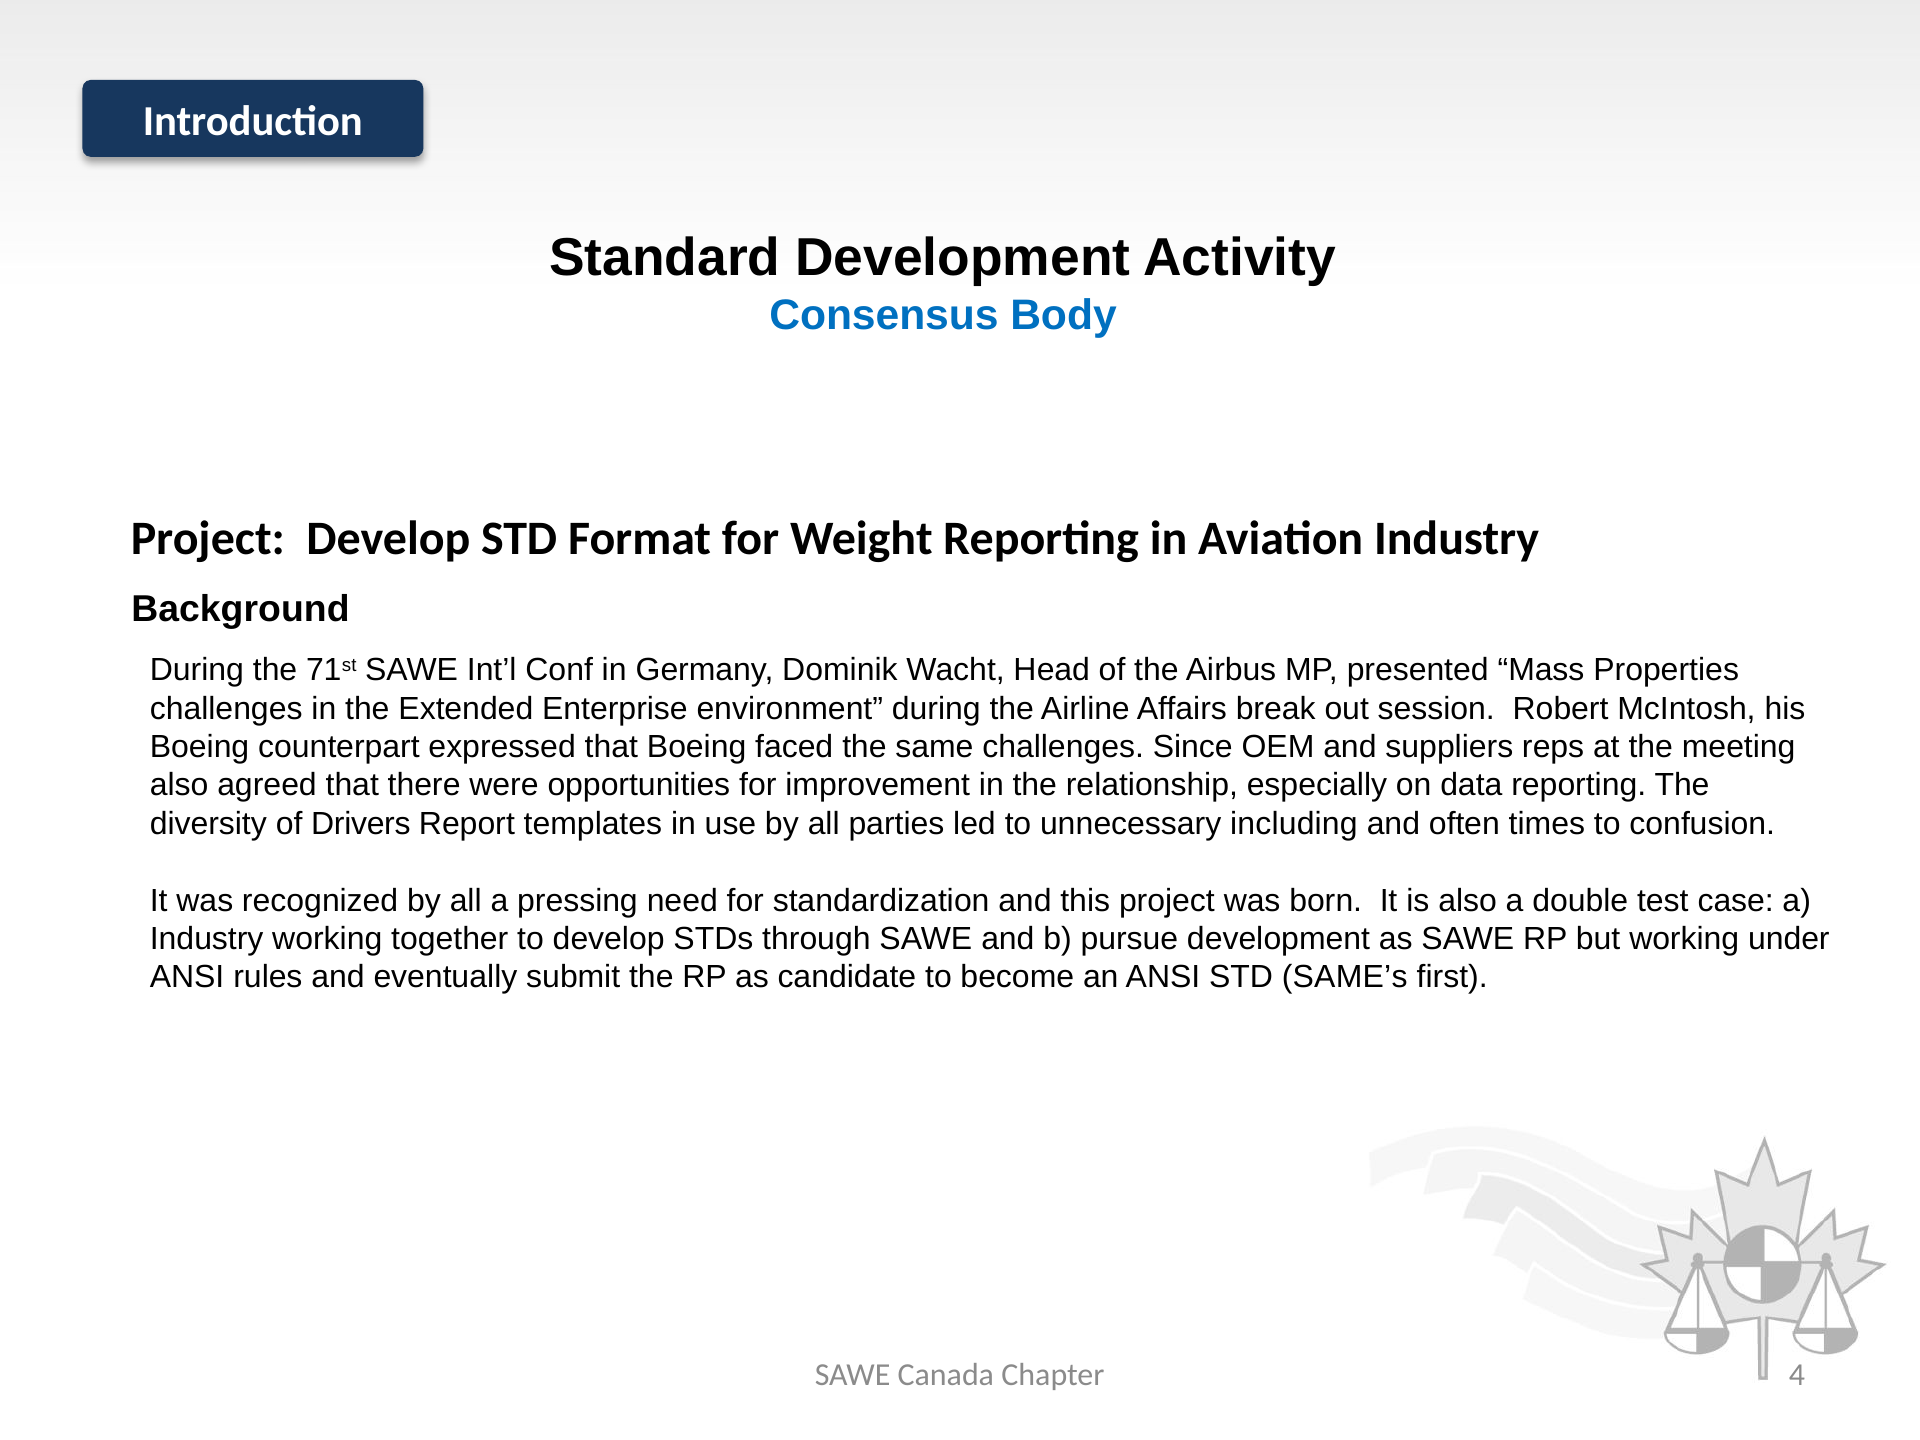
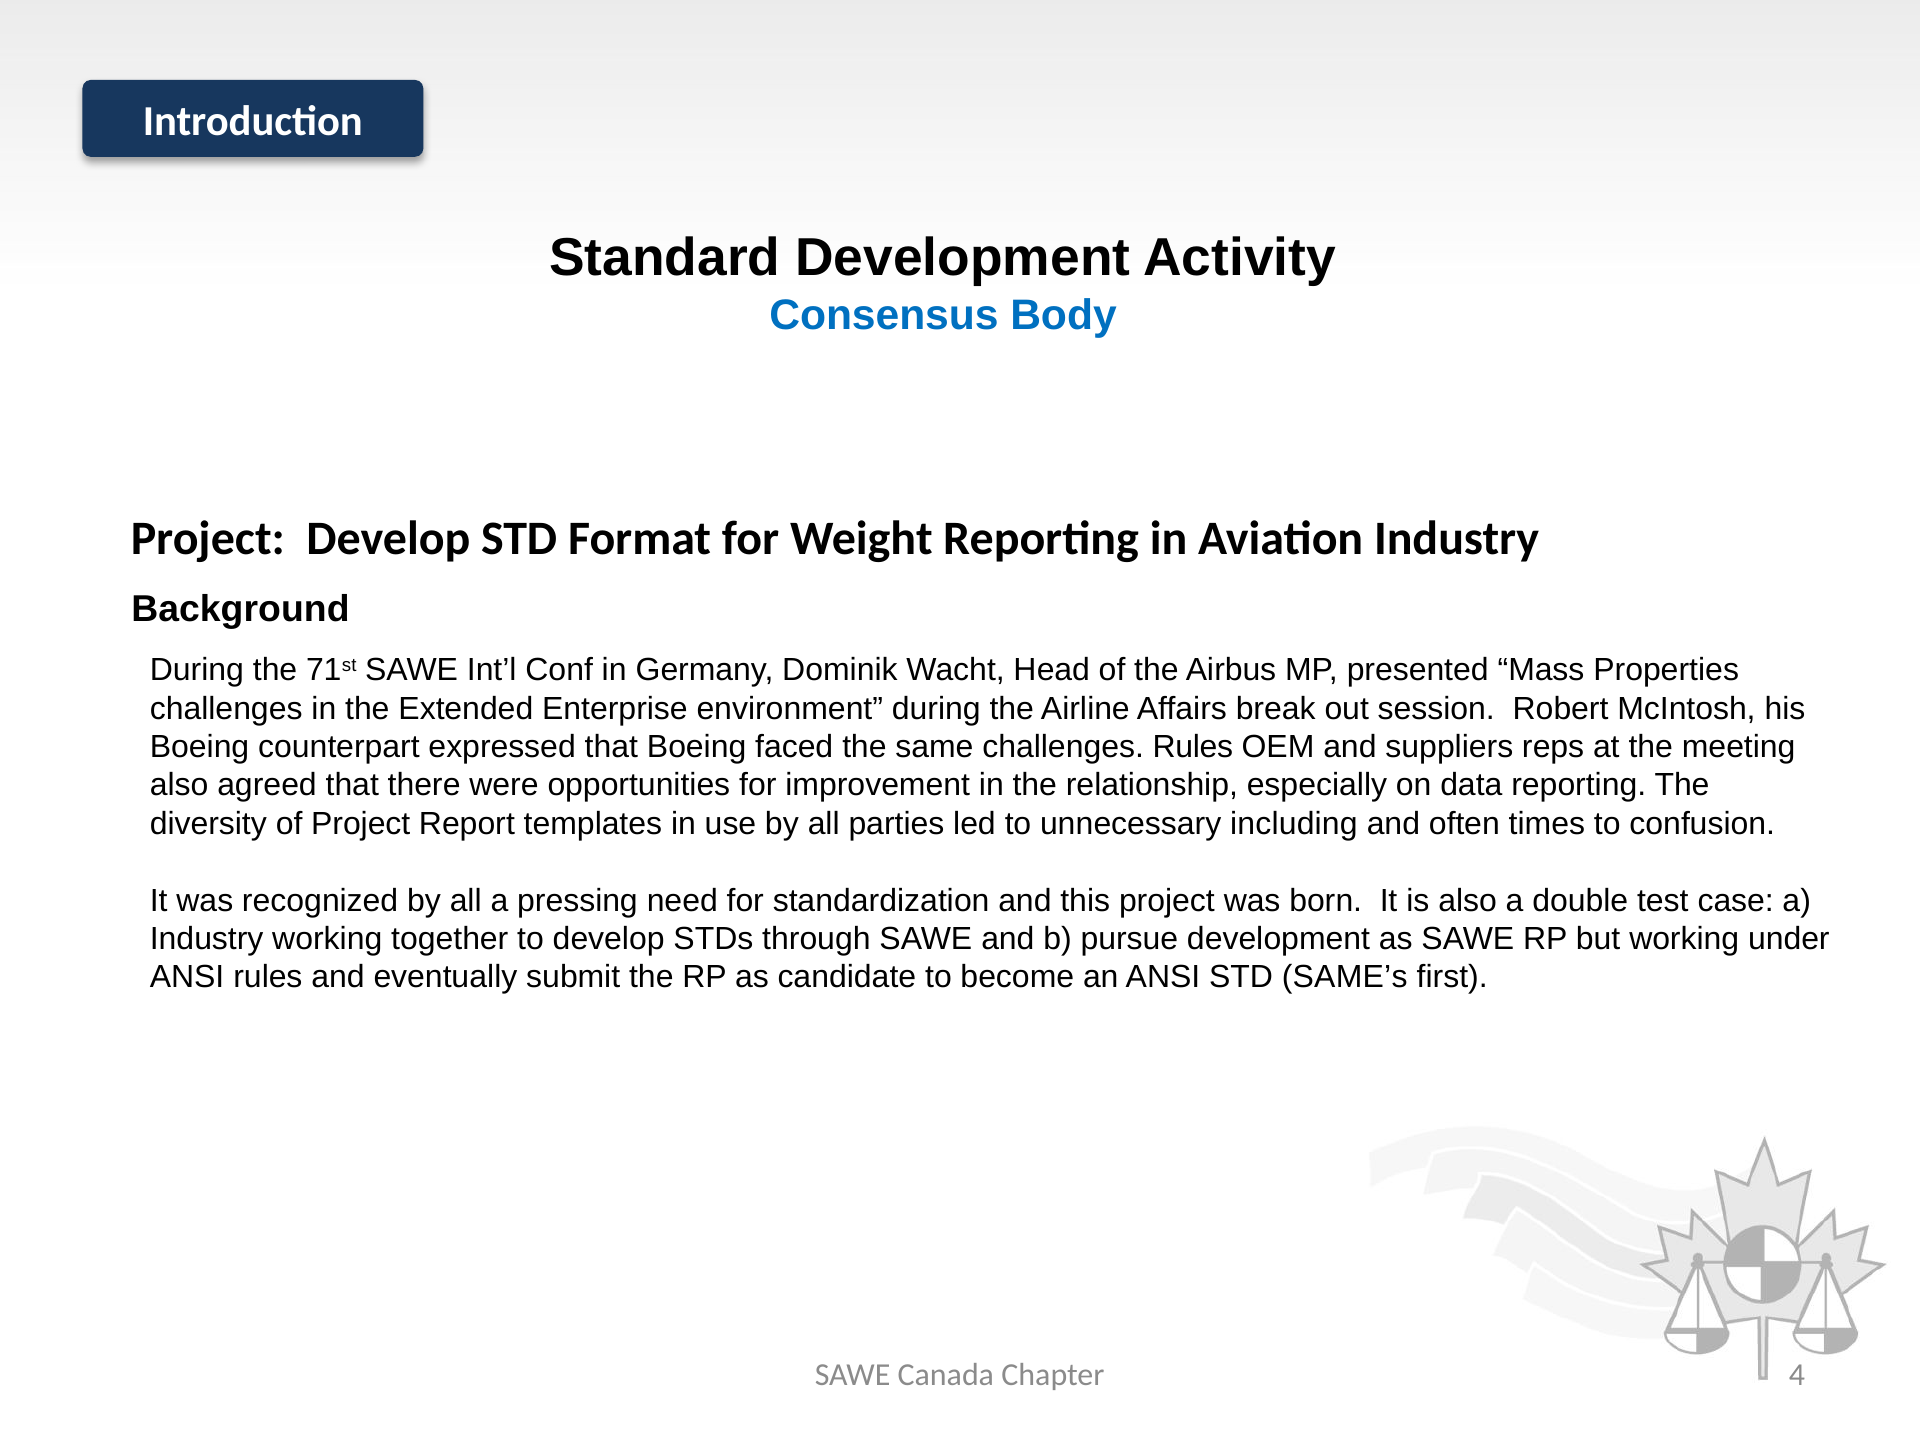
challenges Since: Since -> Rules
of Drivers: Drivers -> Project
